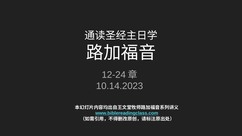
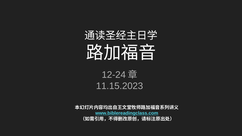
10.14.2023: 10.14.2023 -> 11.15.2023
